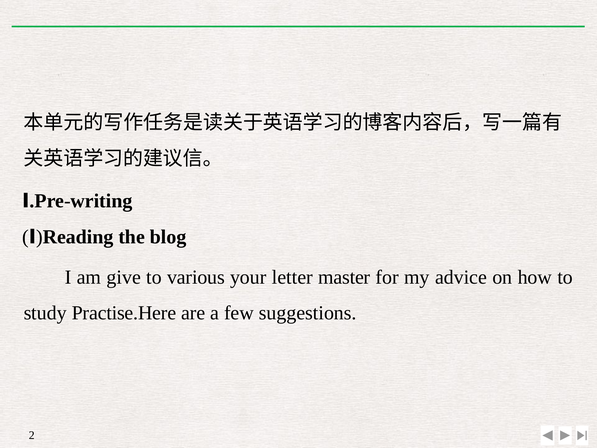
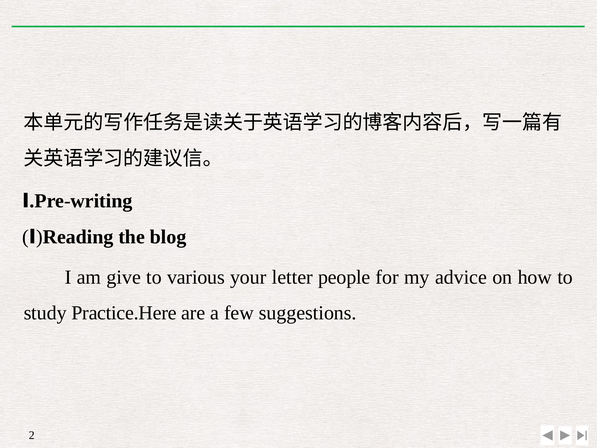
master: master -> people
Practise.Here: Practise.Here -> Practice.Here
